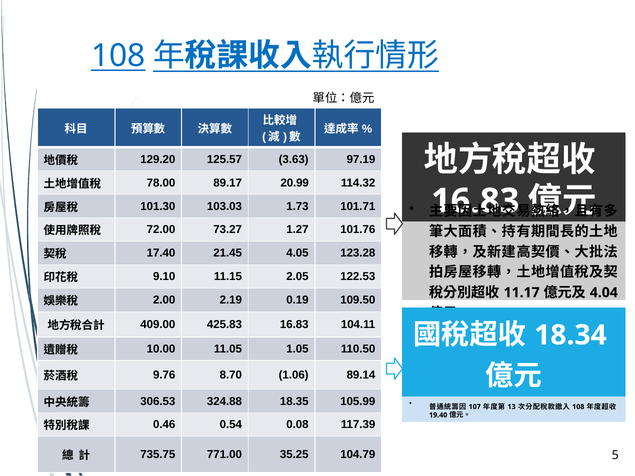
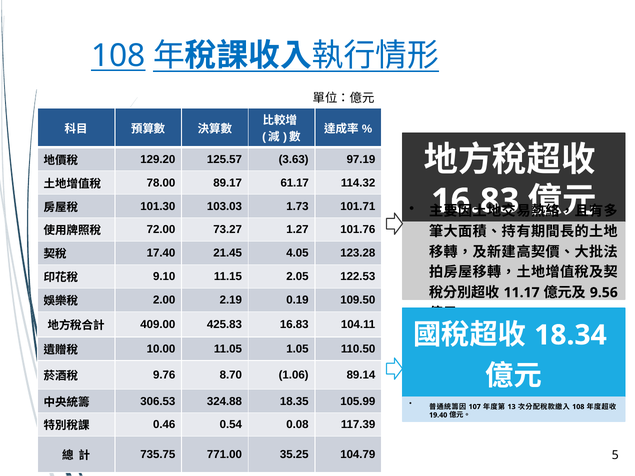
20.99: 20.99 -> 61.17
4.04: 4.04 -> 9.56
